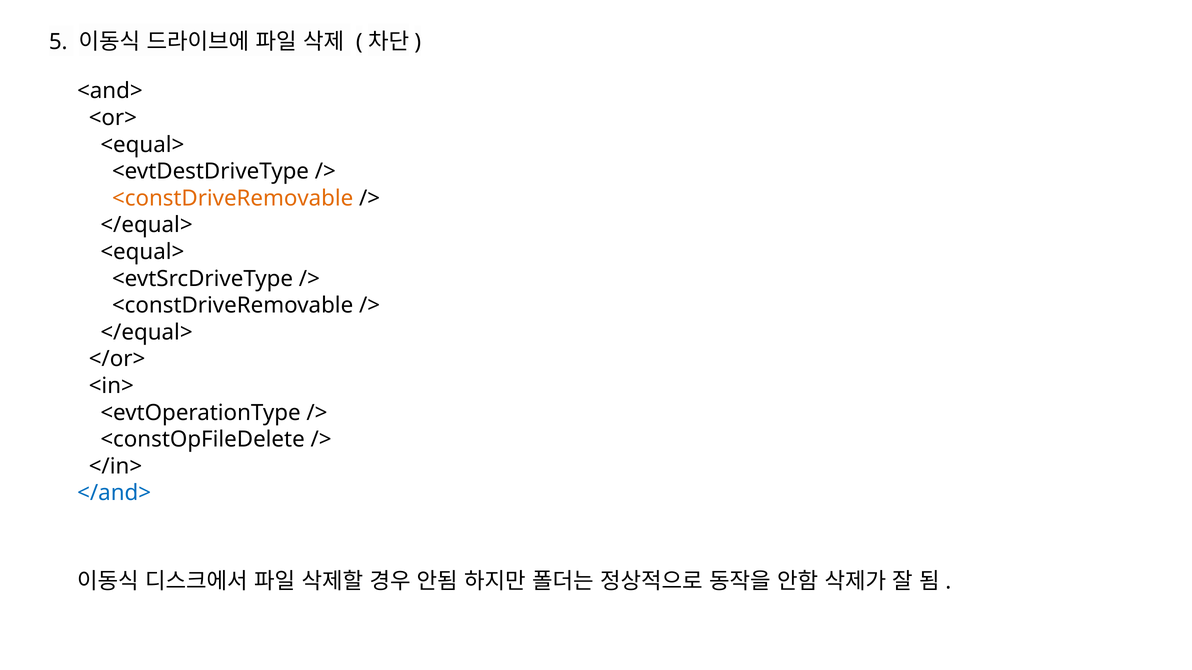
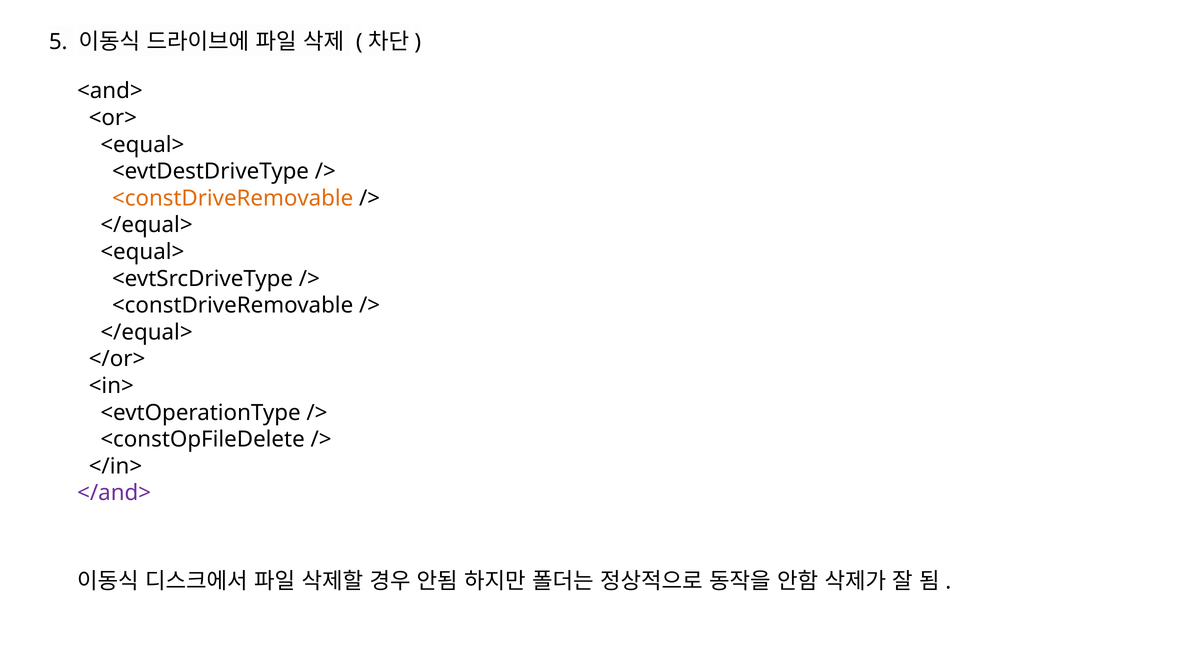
</and> colour: blue -> purple
